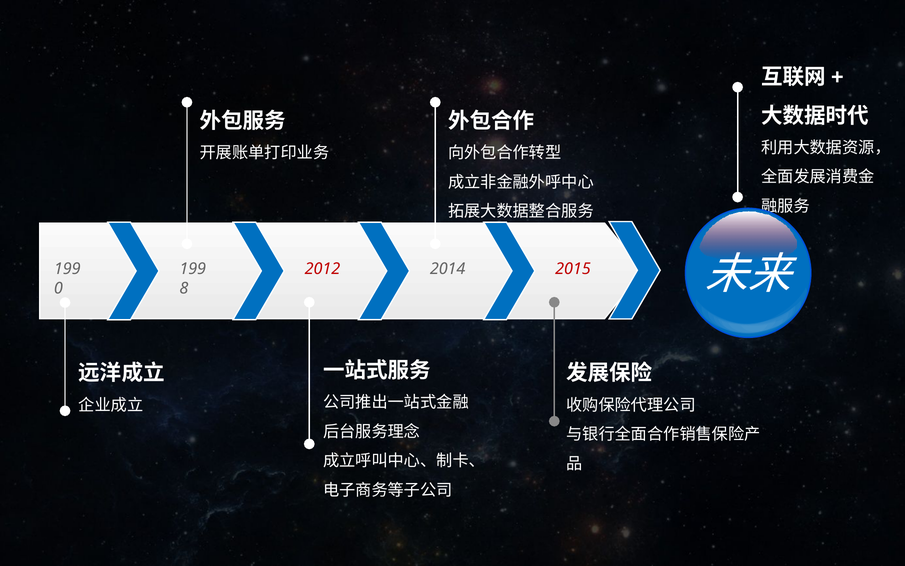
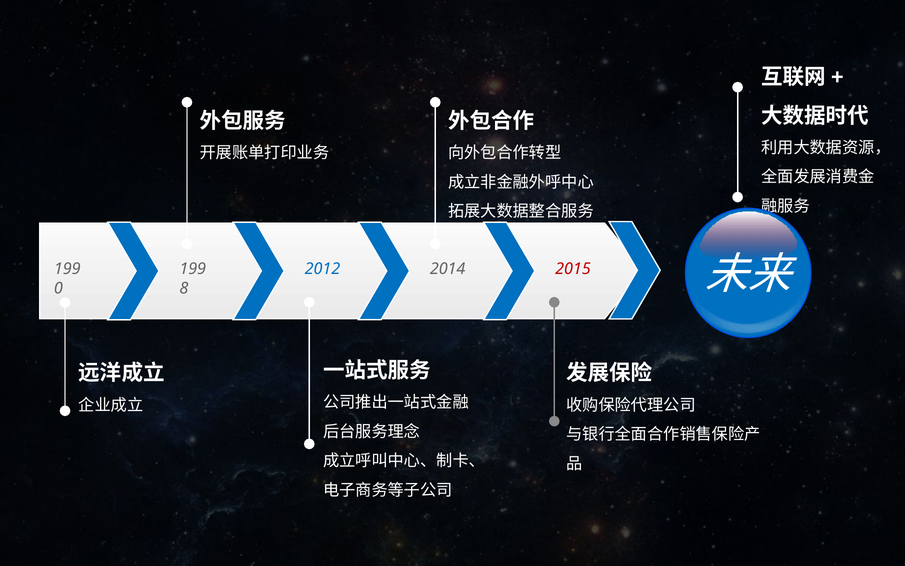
2012 colour: red -> blue
